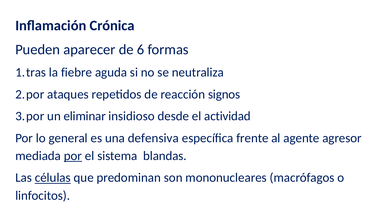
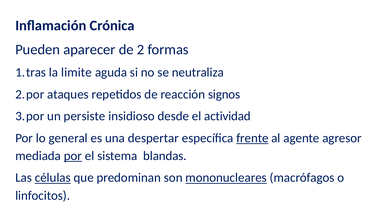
6: 6 -> 2
fiebre: fiebre -> limite
eliminar: eliminar -> persiste
defensiva: defensiva -> despertar
frente underline: none -> present
mononucleares underline: none -> present
